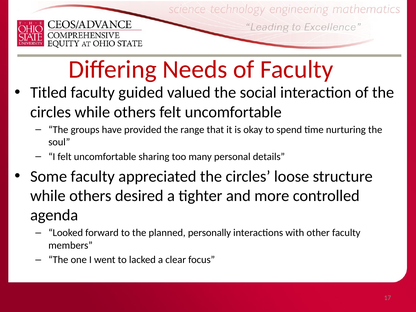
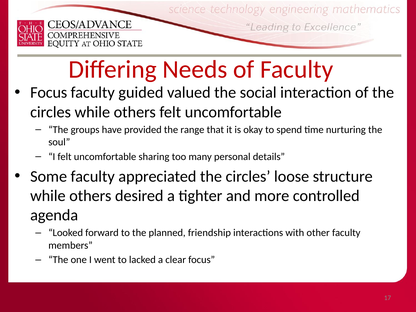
Titled at (49, 93): Titled -> Focus
personally: personally -> friendship
